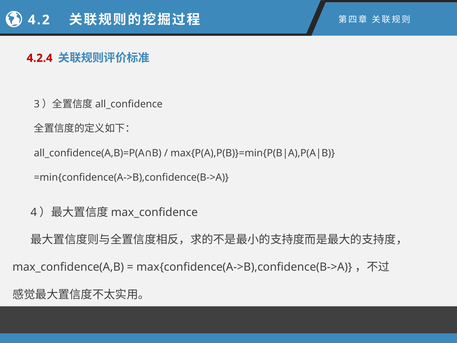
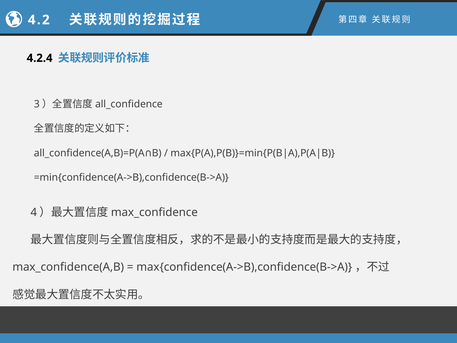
4.2.4 colour: red -> black
